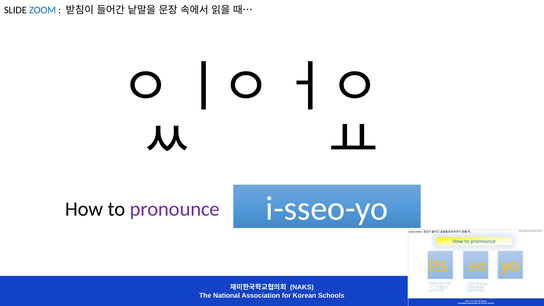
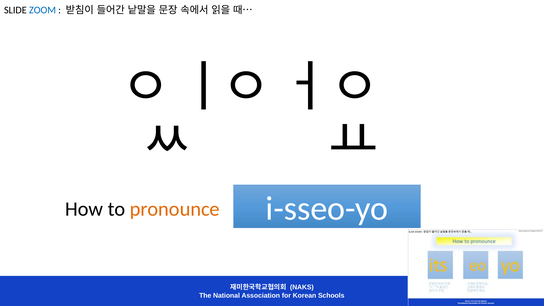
pronounce colour: purple -> orange
